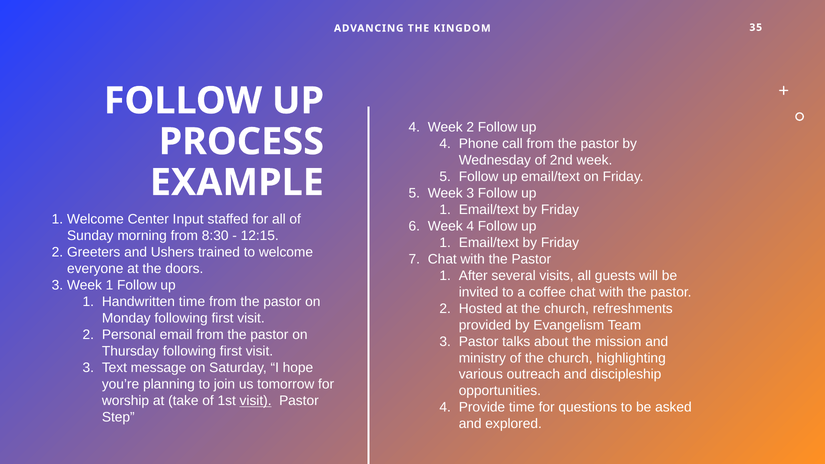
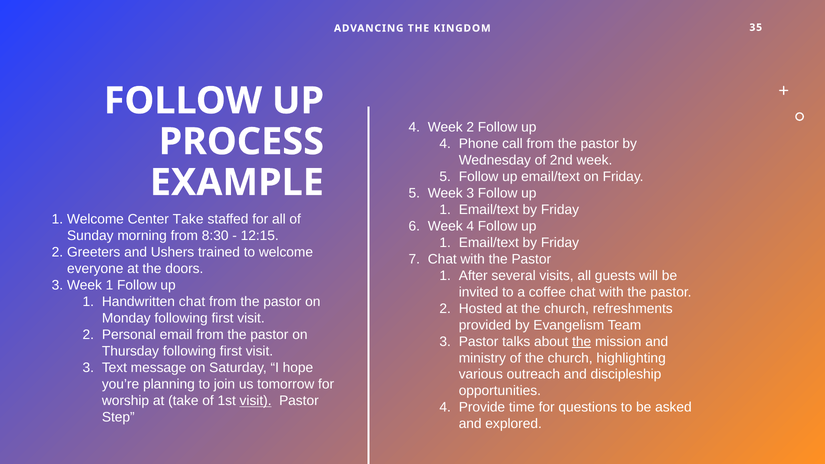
Center Input: Input -> Take
Handwritten time: time -> chat
the at (582, 342) underline: none -> present
